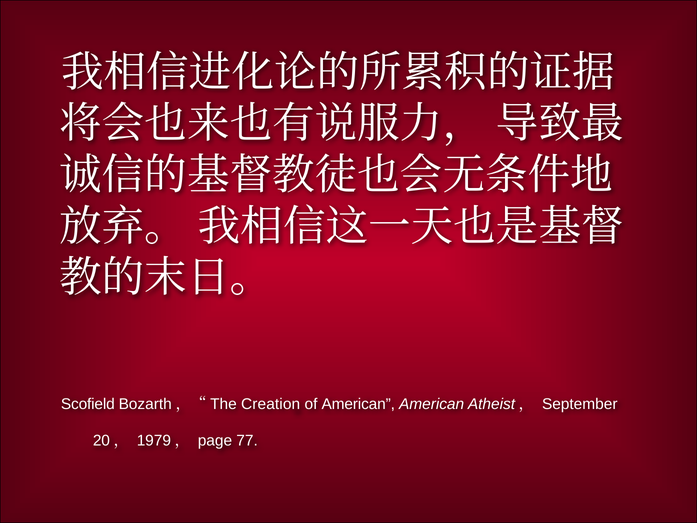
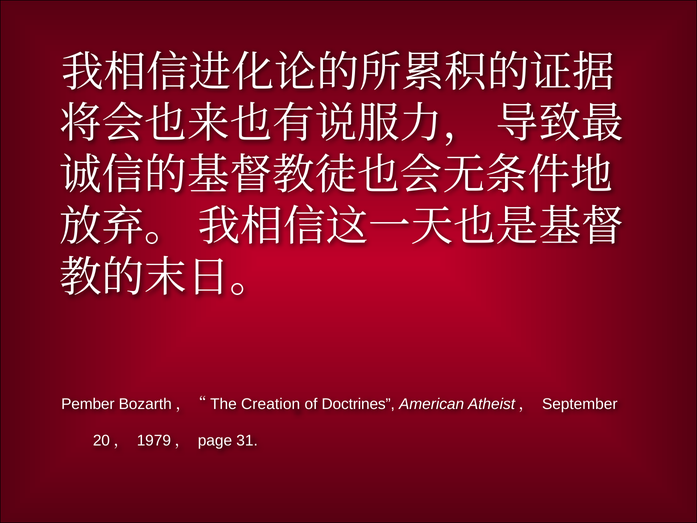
Scofield: Scofield -> Pember
of American: American -> Doctrines
77: 77 -> 31
